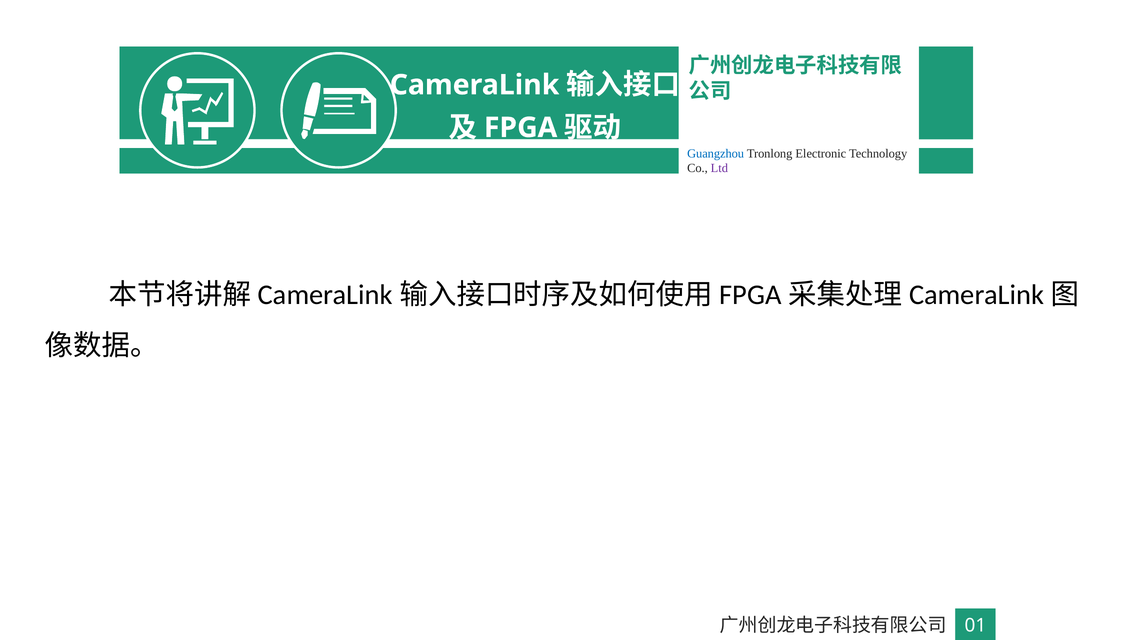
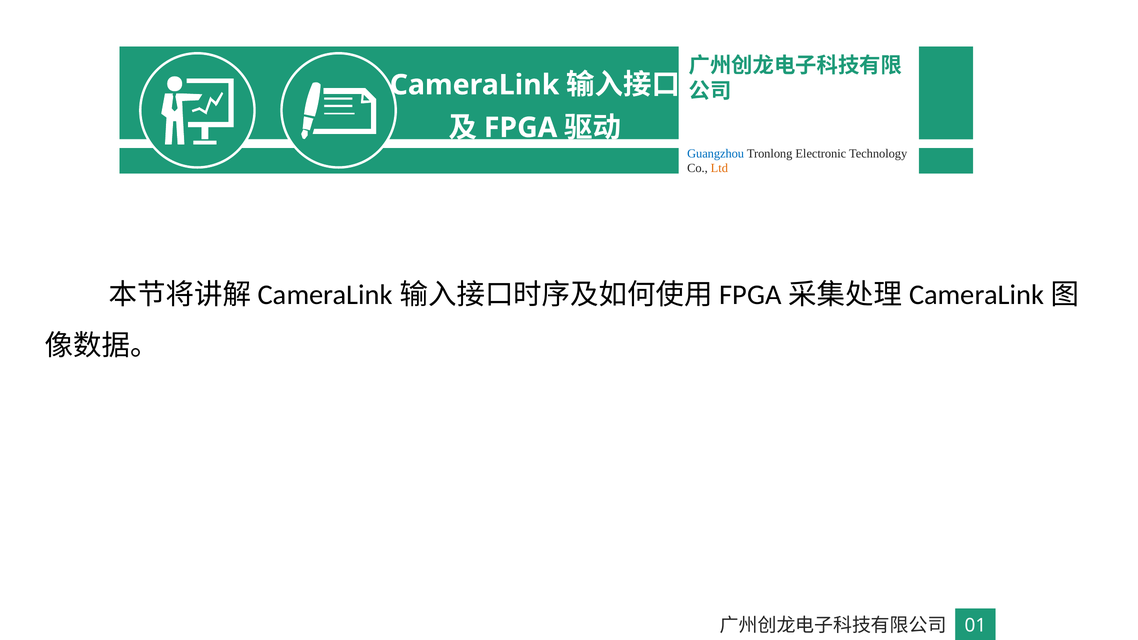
Ltd colour: purple -> orange
